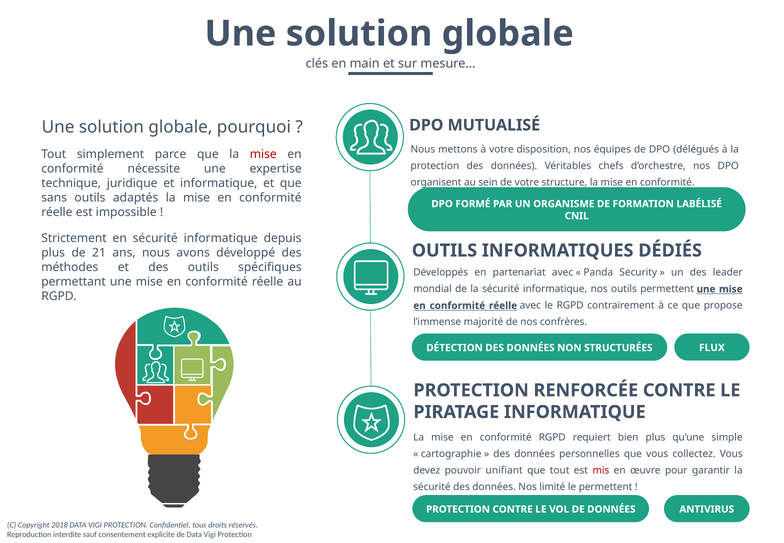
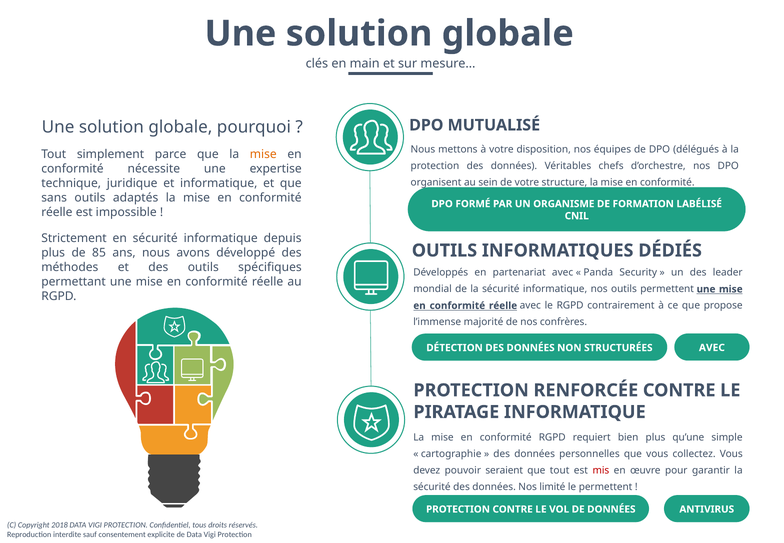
mise at (263, 154) colour: red -> orange
21: 21 -> 85
STRUCTURÉES FLUX: FLUX -> AVEC
unifiant: unifiant -> seraient
